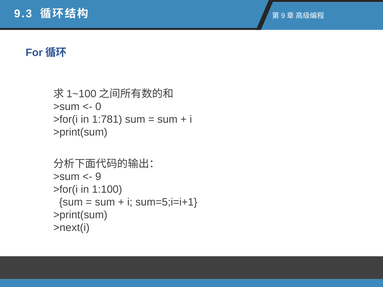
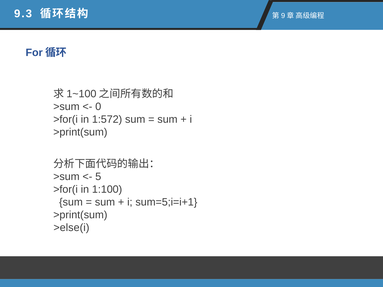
1:781: 1:781 -> 1:572
9: 9 -> 5
>next(i: >next(i -> >else(i
